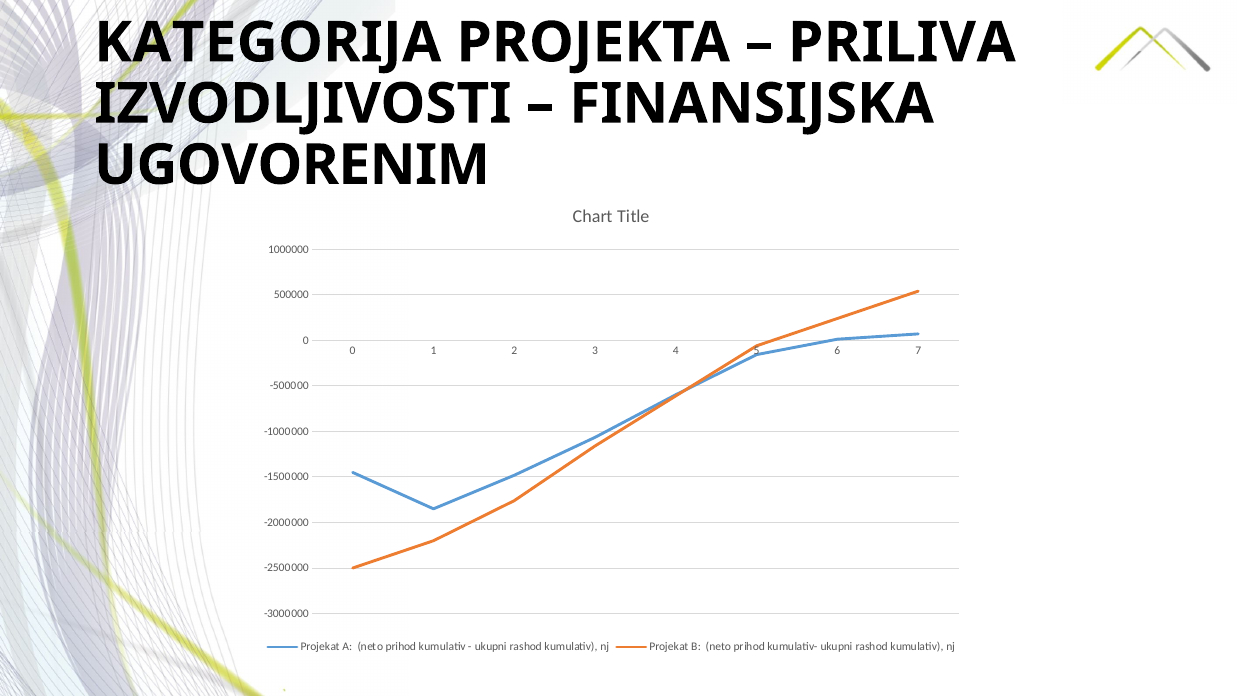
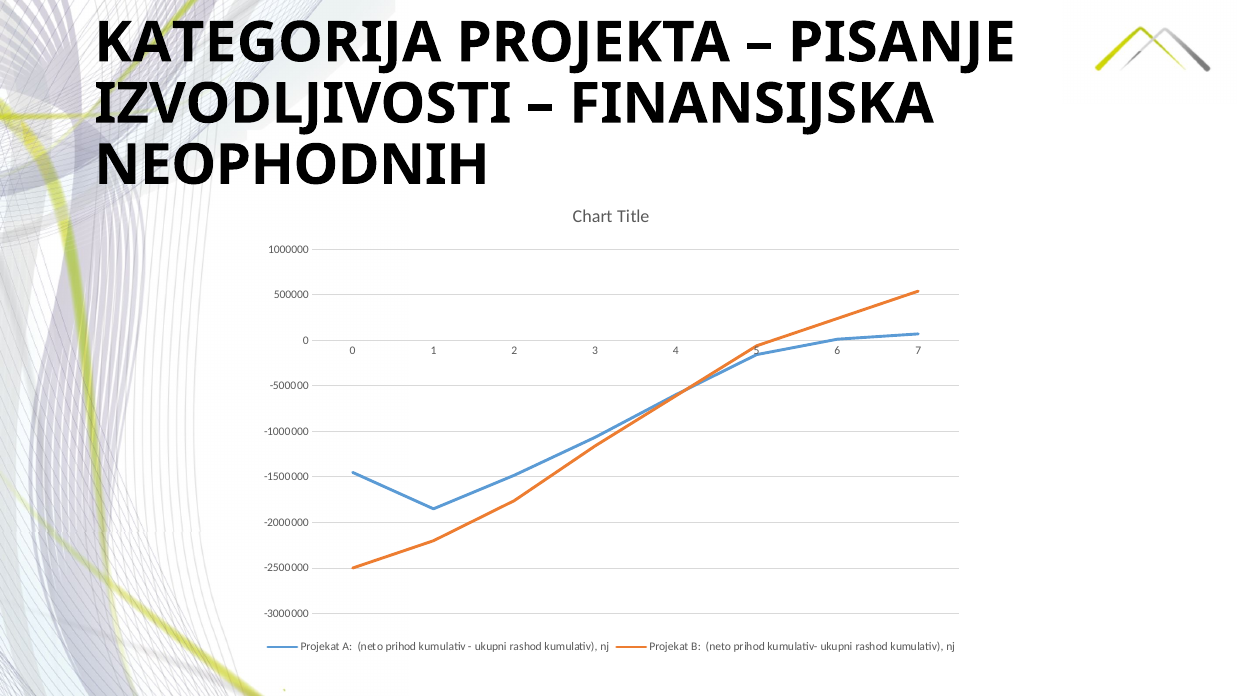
PRILIVA: PRILIVA -> PISANJE
UGOVORENIM: UGOVORENIM -> NEOPHODNIH
